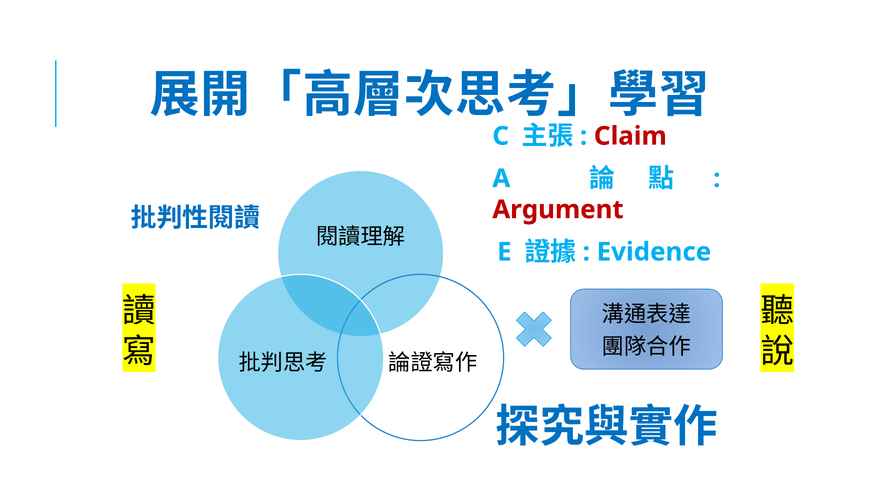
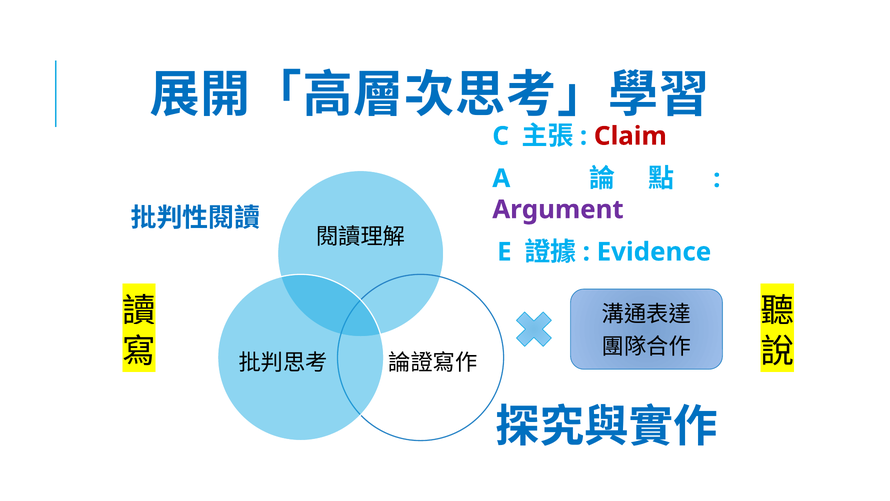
Argument colour: red -> purple
